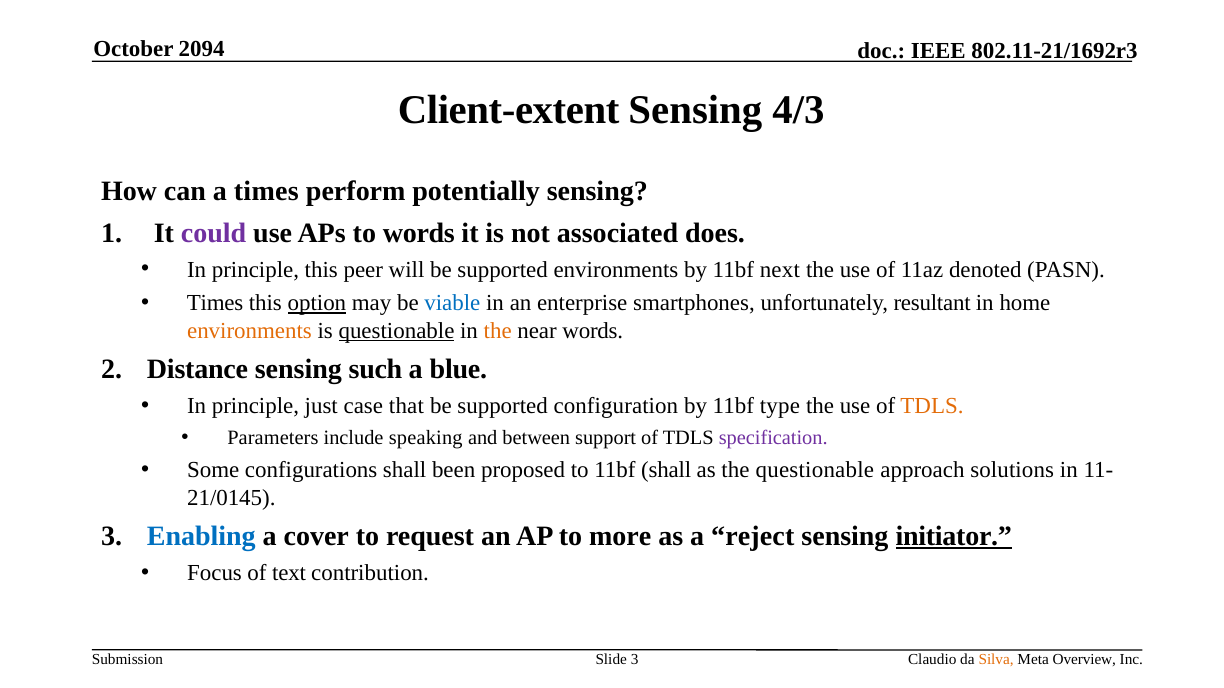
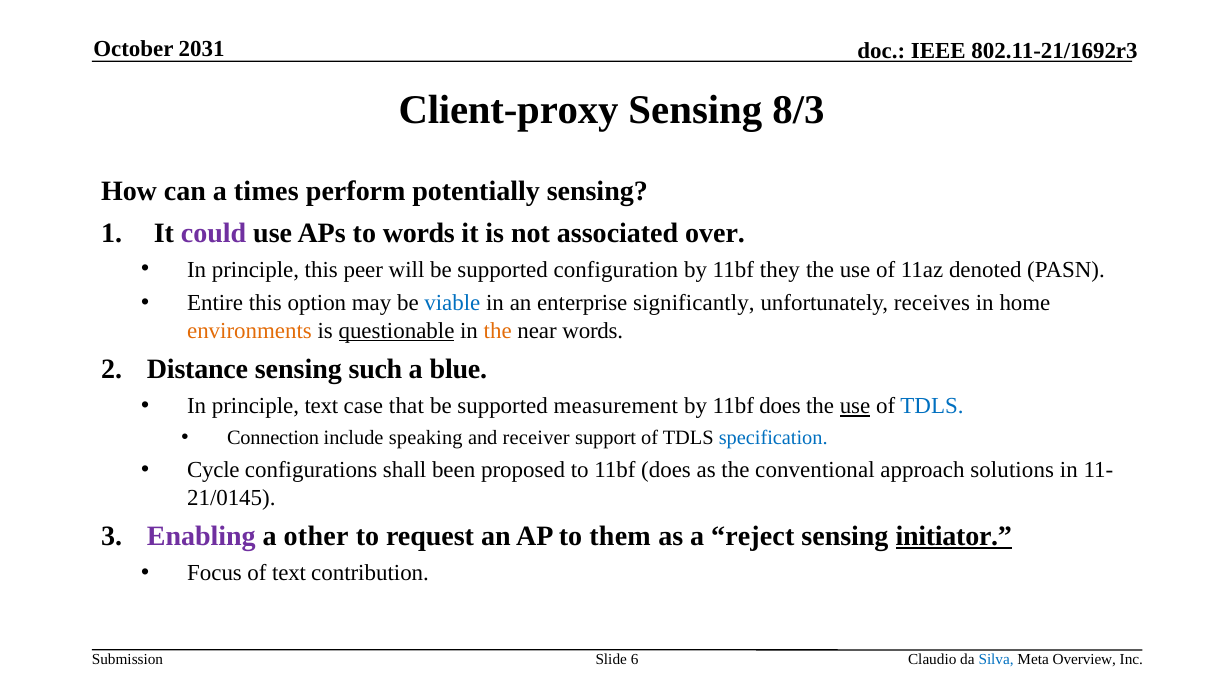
2094: 2094 -> 2031
Client-extent: Client-extent -> Client-proxy
4/3: 4/3 -> 8/3
does: does -> over
supported environments: environments -> configuration
next: next -> they
Times at (215, 304): Times -> Entire
option underline: present -> none
smartphones: smartphones -> significantly
resultant: resultant -> receives
principle just: just -> text
configuration: configuration -> measurement
by 11bf type: type -> does
use at (855, 406) underline: none -> present
TDLS at (932, 406) colour: orange -> blue
Parameters: Parameters -> Connection
between: between -> receiver
specification colour: purple -> blue
Some: Some -> Cycle
to 11bf shall: shall -> does
the questionable: questionable -> conventional
Enabling colour: blue -> purple
cover: cover -> other
more: more -> them
Slide 3: 3 -> 6
Silva colour: orange -> blue
